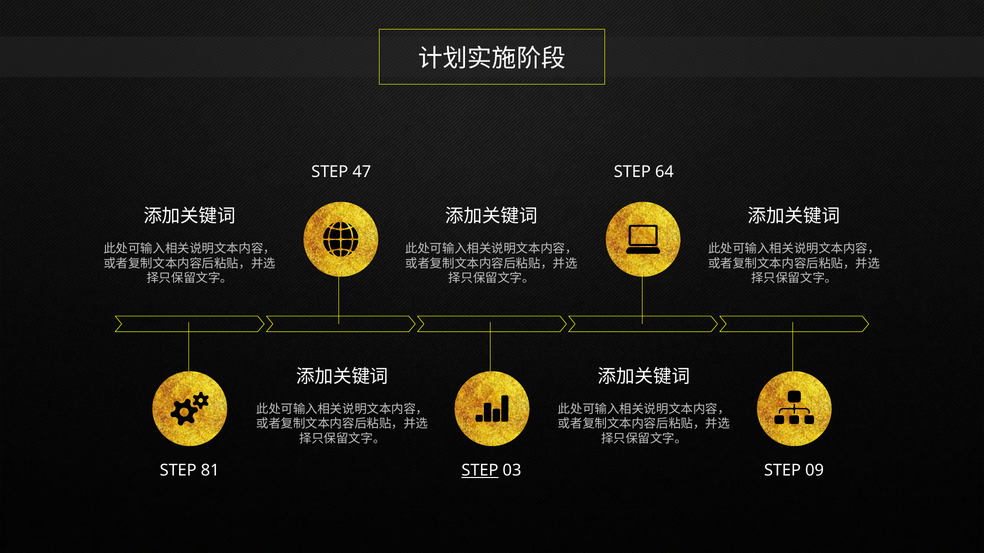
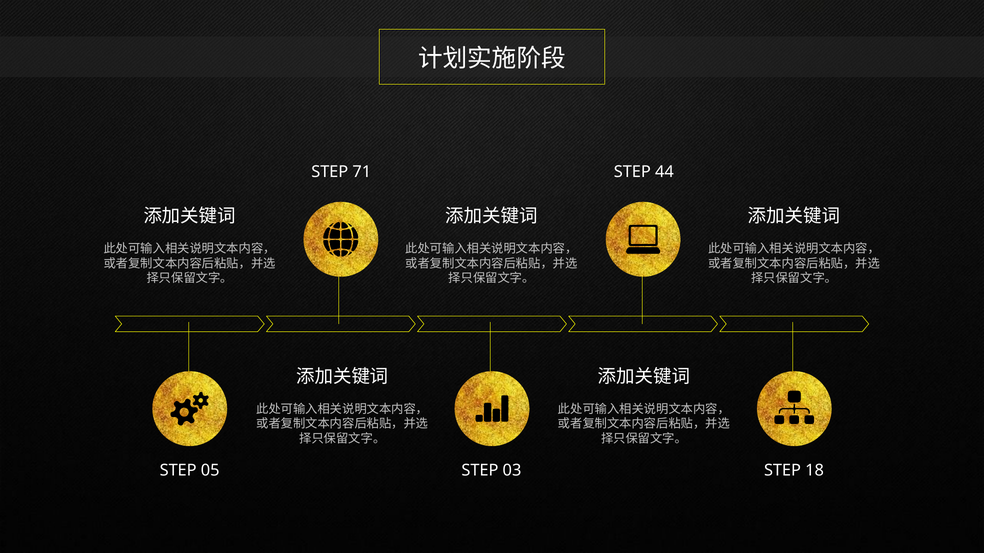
47: 47 -> 71
64: 64 -> 44
81: 81 -> 05
STEP at (480, 471) underline: present -> none
09: 09 -> 18
